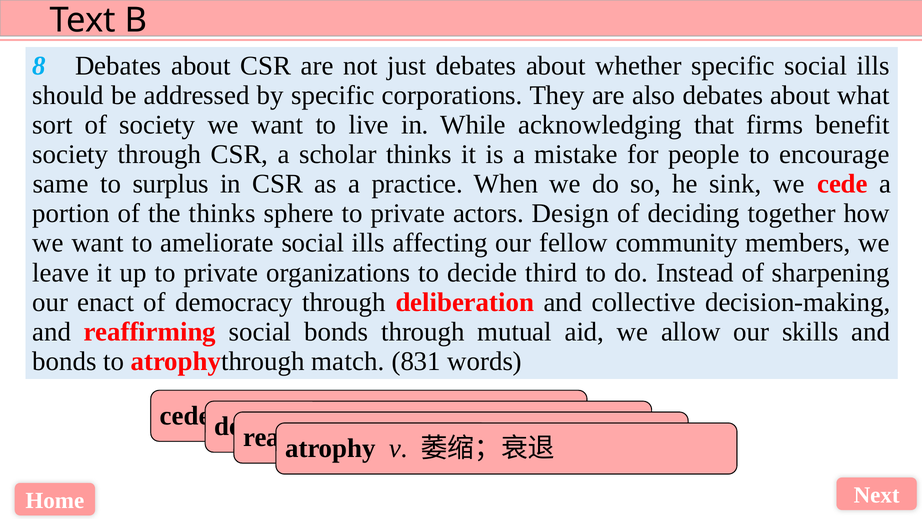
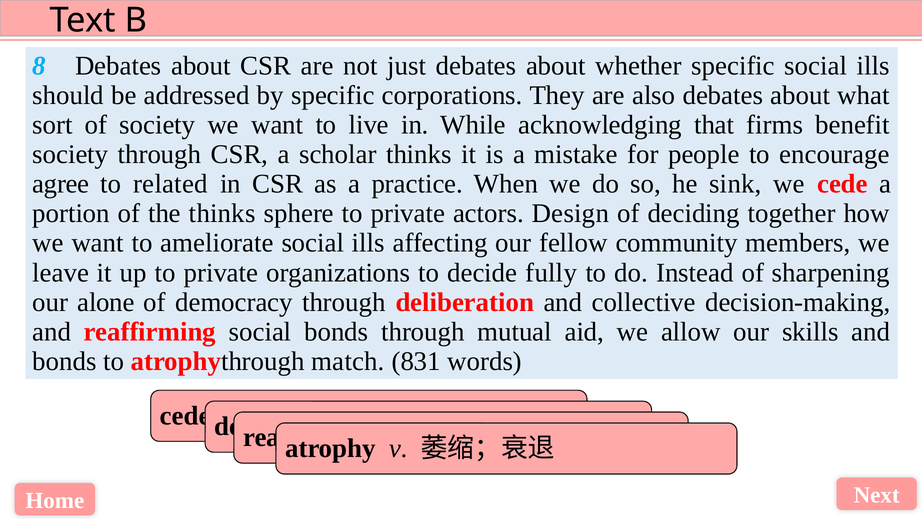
same: same -> agree
surplus: surplus -> related
third: third -> fully
enact: enact -> alone
